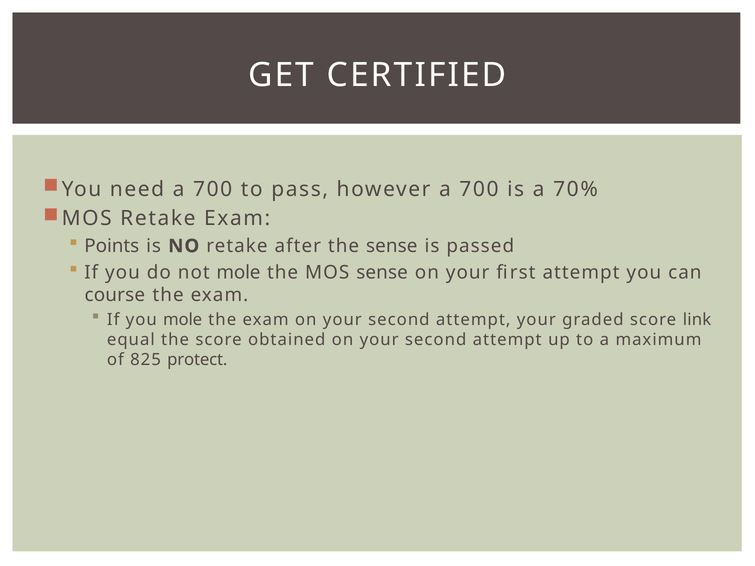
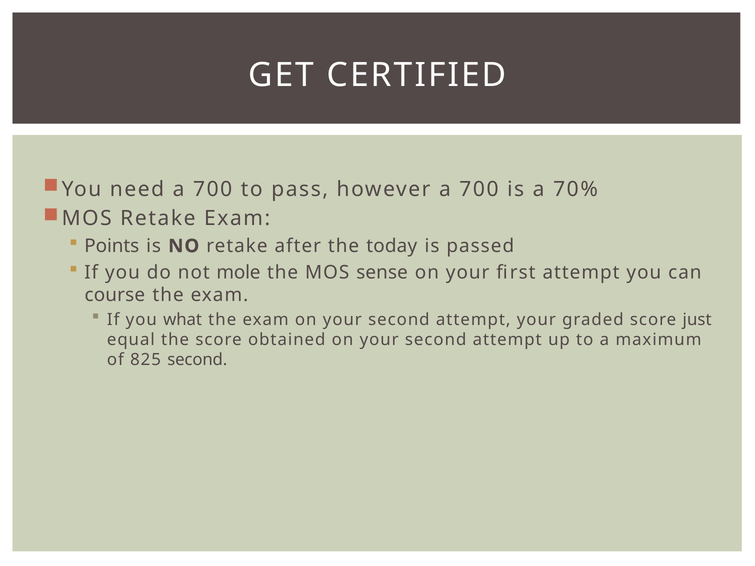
the sense: sense -> today
you mole: mole -> what
link: link -> just
825 protect: protect -> second
